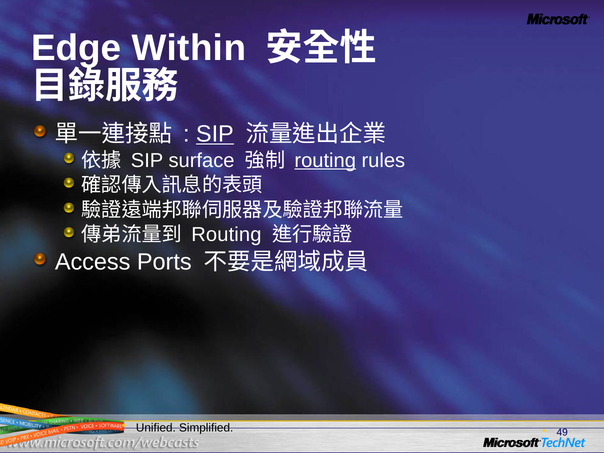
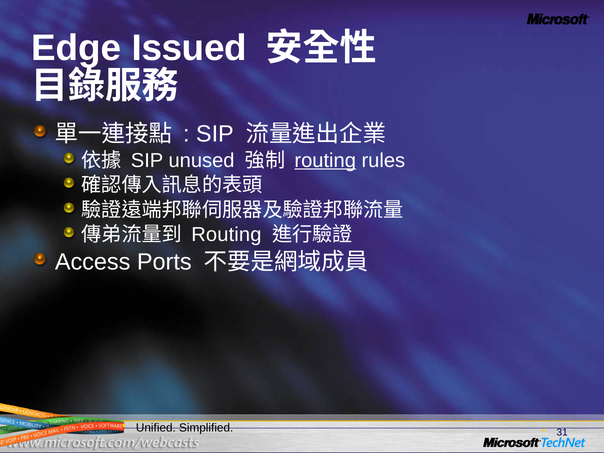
Within: Within -> Issued
SIP at (215, 134) underline: present -> none
surface: surface -> unused
49: 49 -> 31
